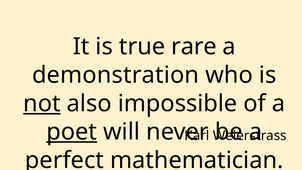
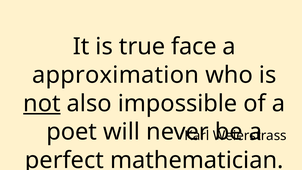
rare: rare -> face
demonstration: demonstration -> approximation
poet underline: present -> none
